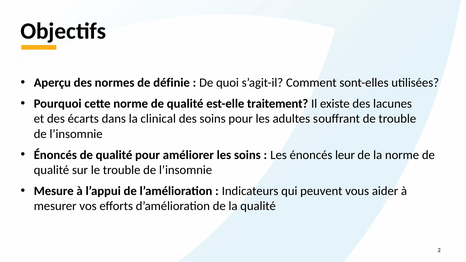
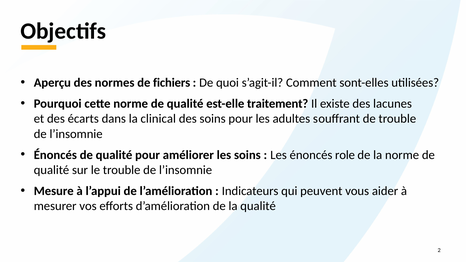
définie: définie -> fichiers
leur: leur -> role
